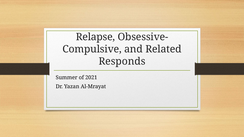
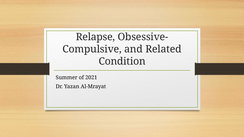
Responds: Responds -> Condition
